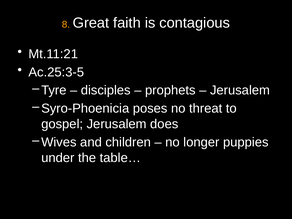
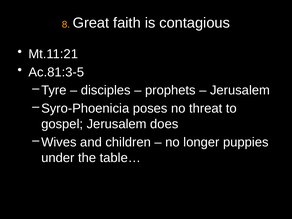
Ac.25:3-5: Ac.25:3-5 -> Ac.81:3-5
